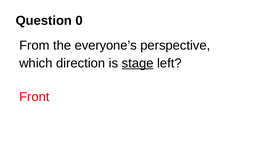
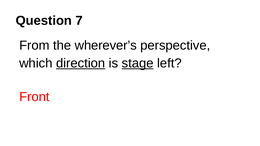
0: 0 -> 7
everyone’s: everyone’s -> wherever’s
direction underline: none -> present
